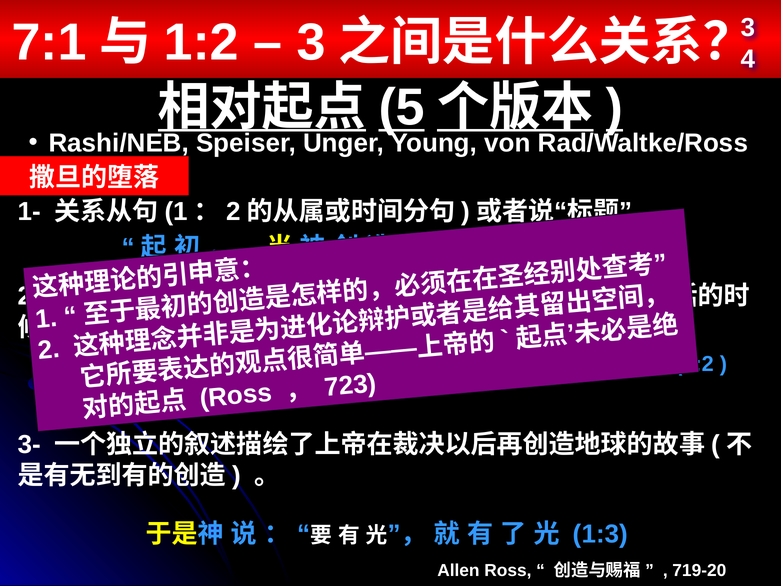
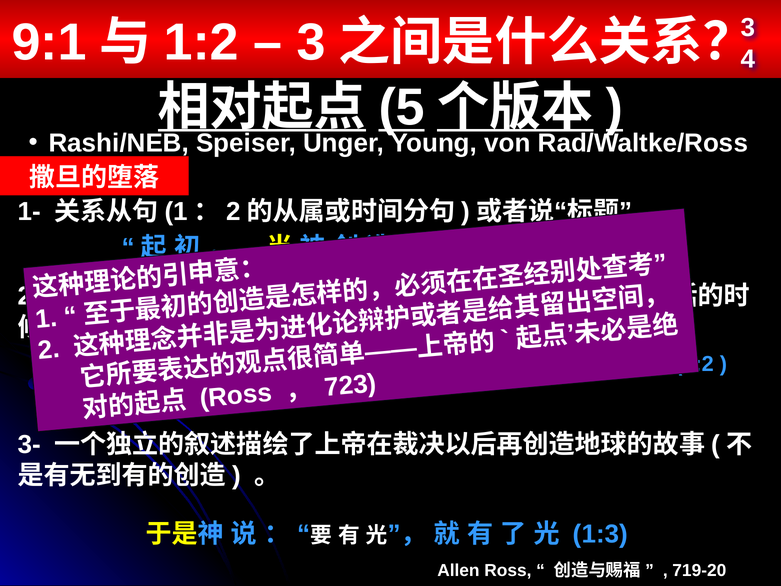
7:1: 7:1 -> 9:1
